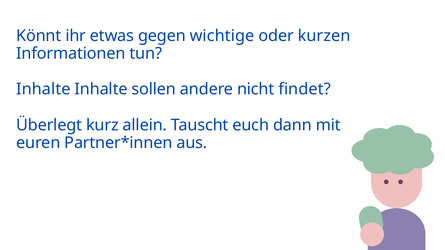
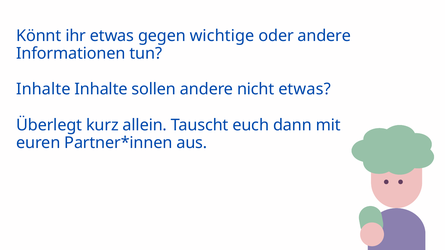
oder kurzen: kurzen -> andere
nicht findet: findet -> etwas
